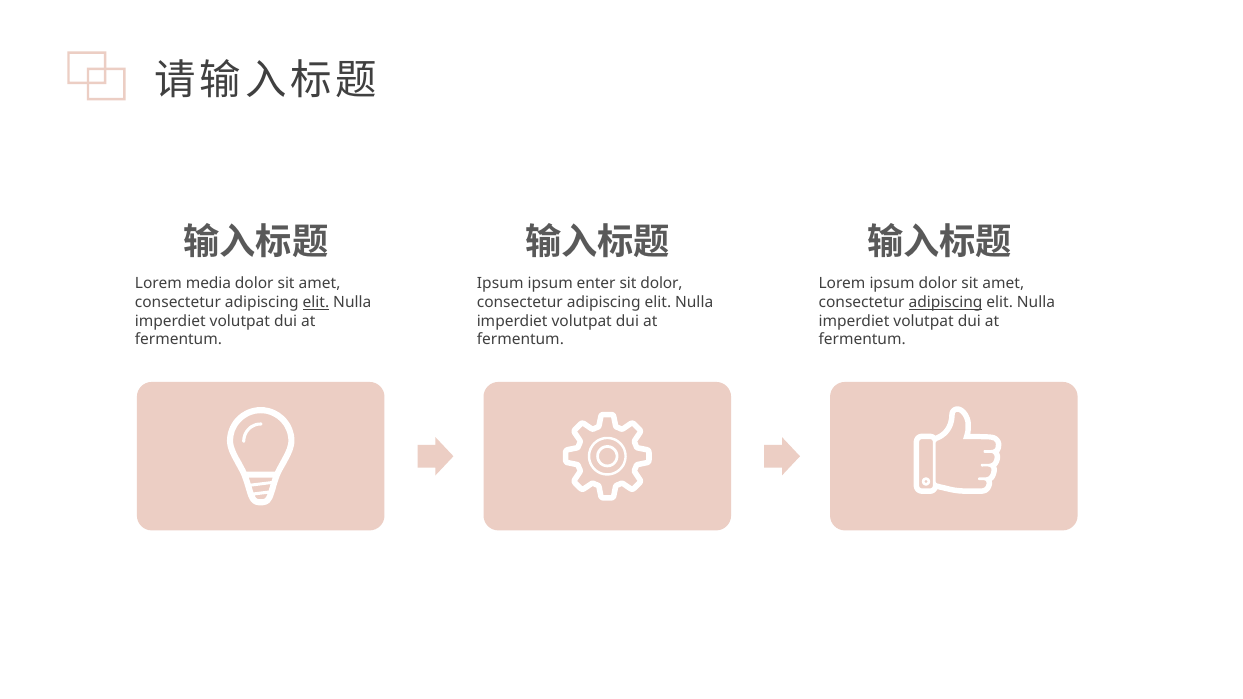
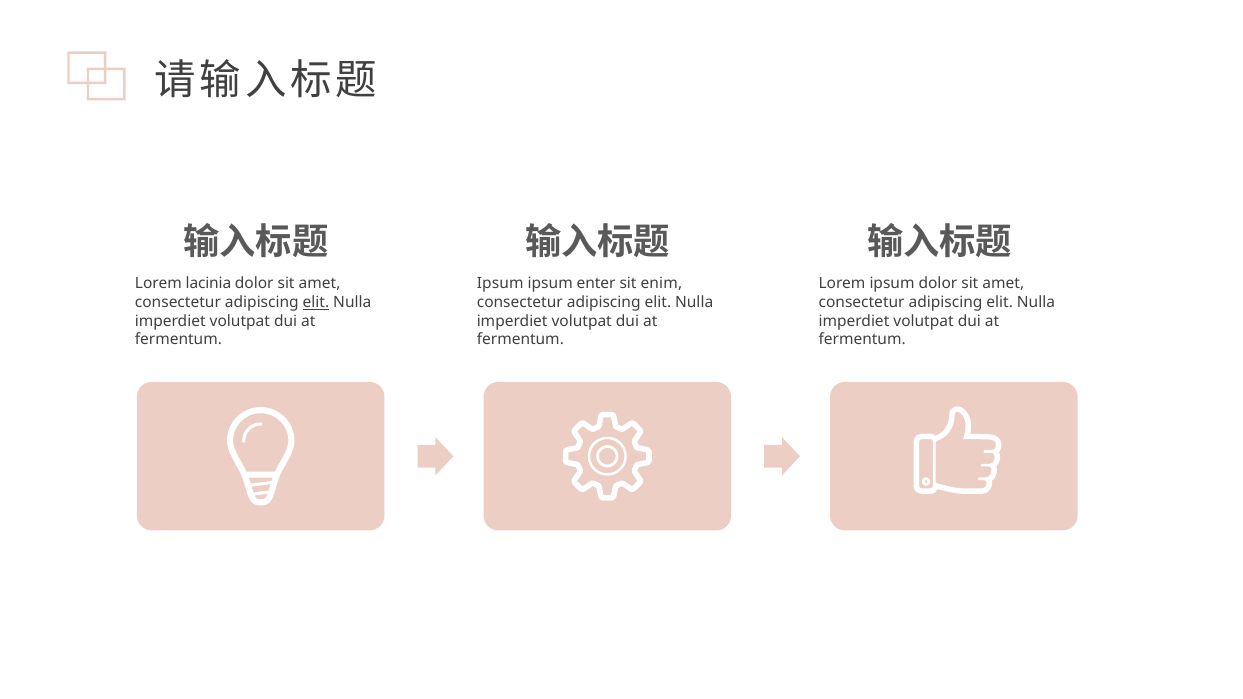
media: media -> lacinia
sit dolor: dolor -> enim
adipiscing at (946, 302) underline: present -> none
